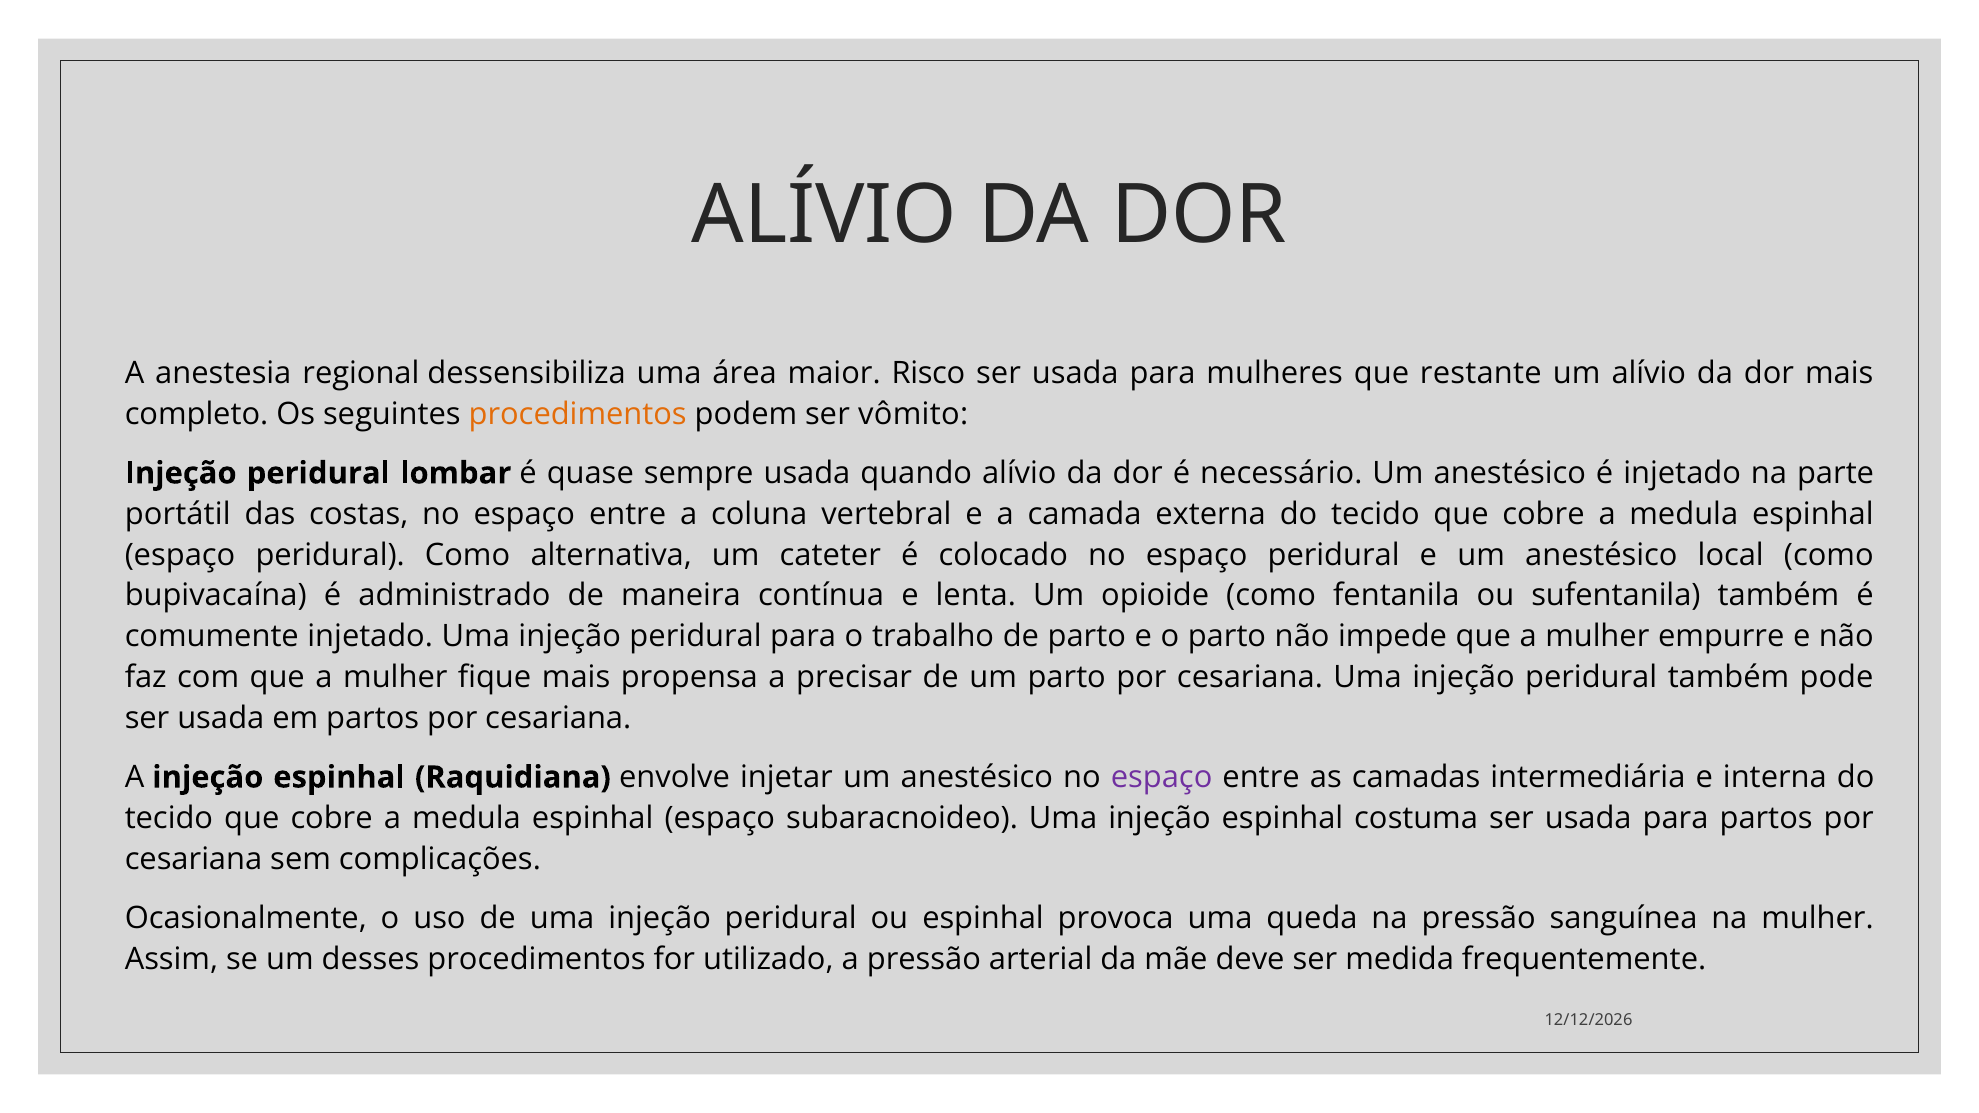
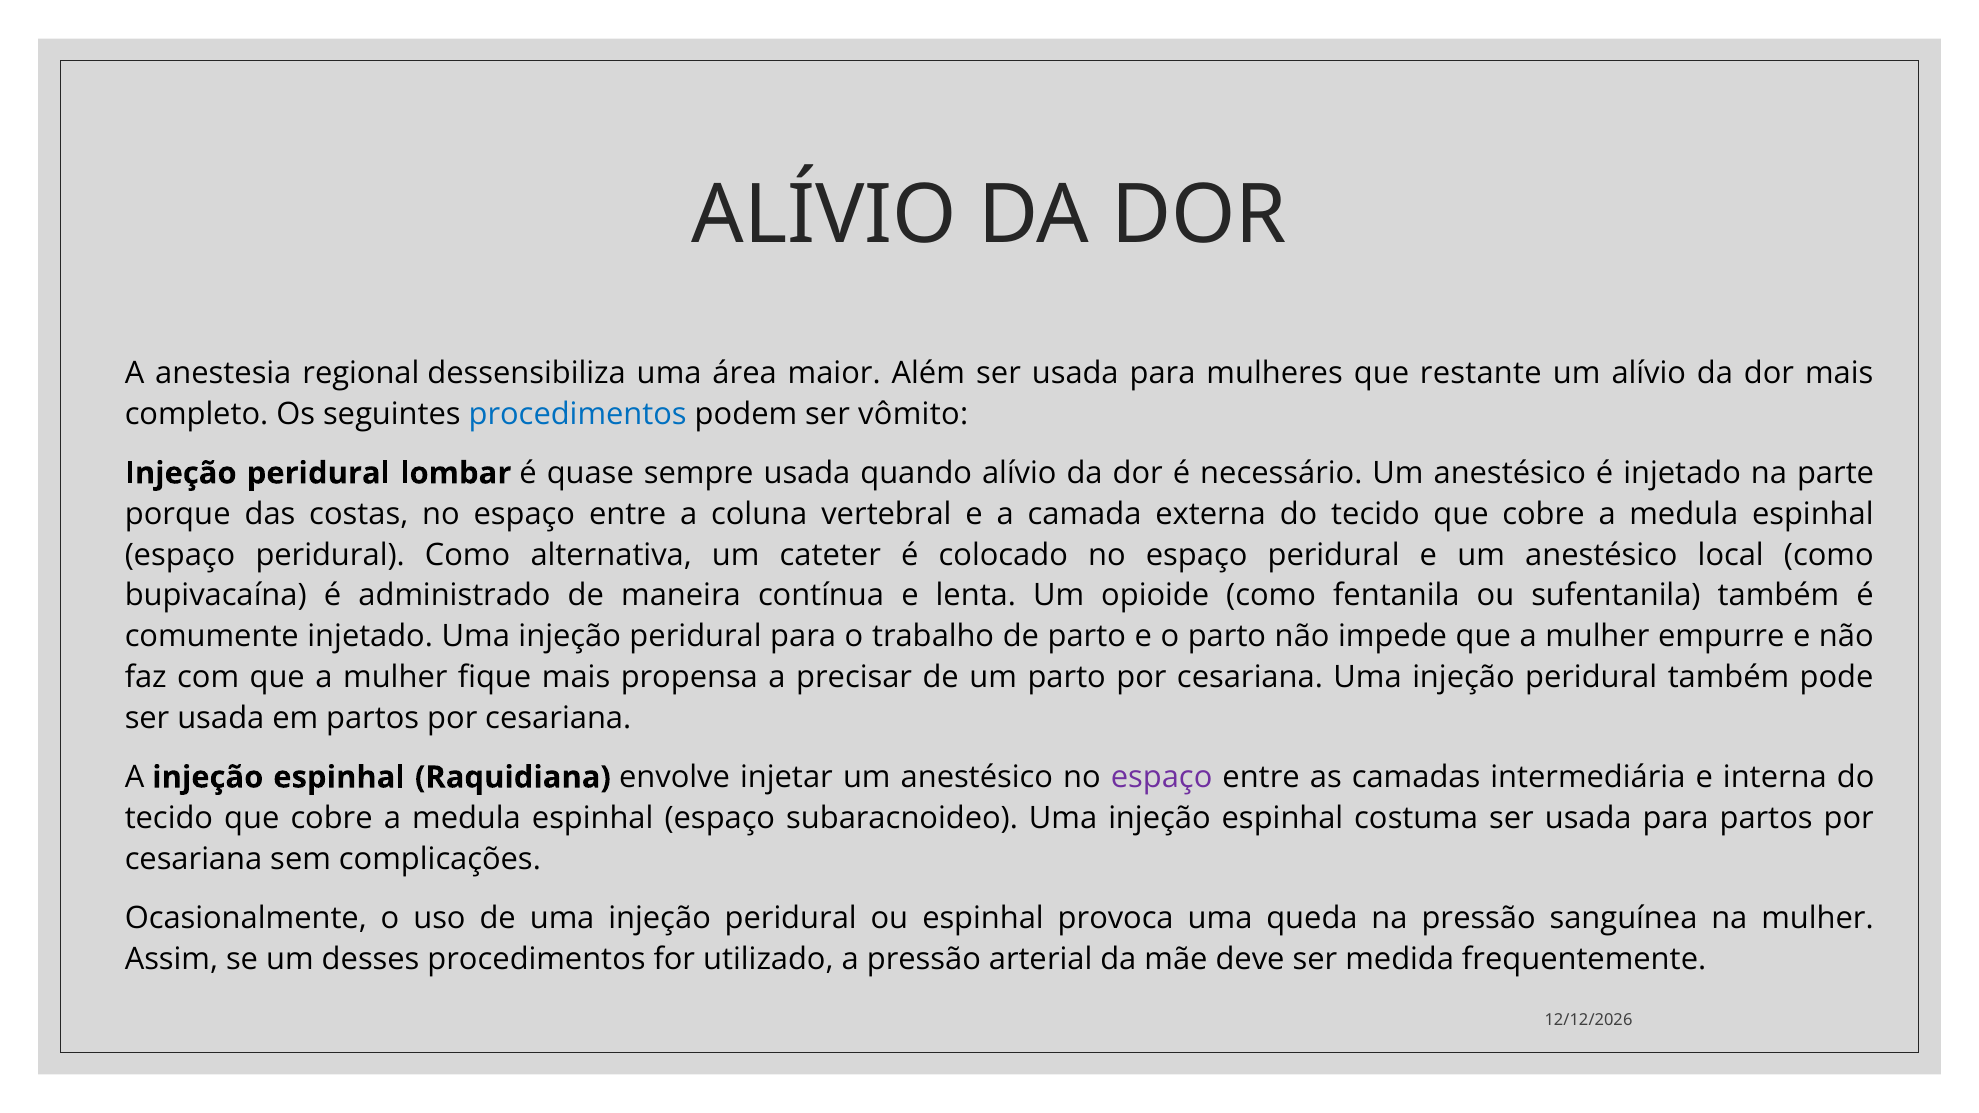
Risco: Risco -> Além
procedimentos at (578, 414) colour: orange -> blue
portátil: portátil -> porque
